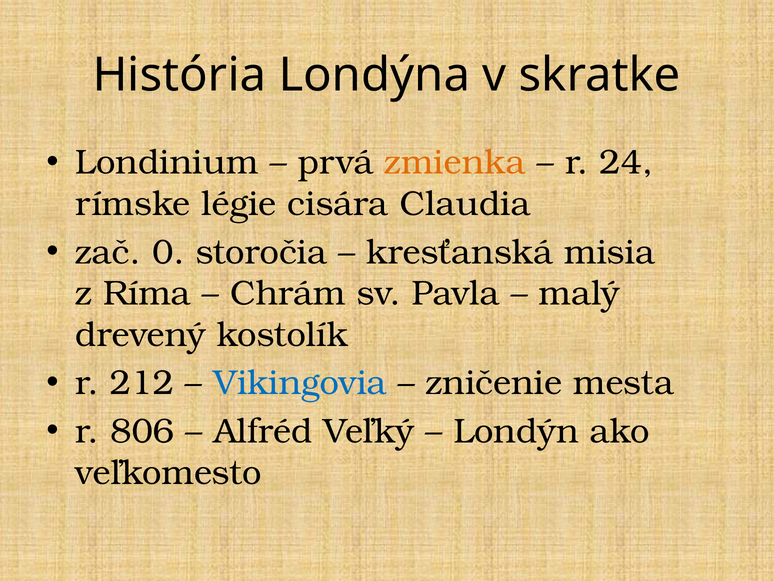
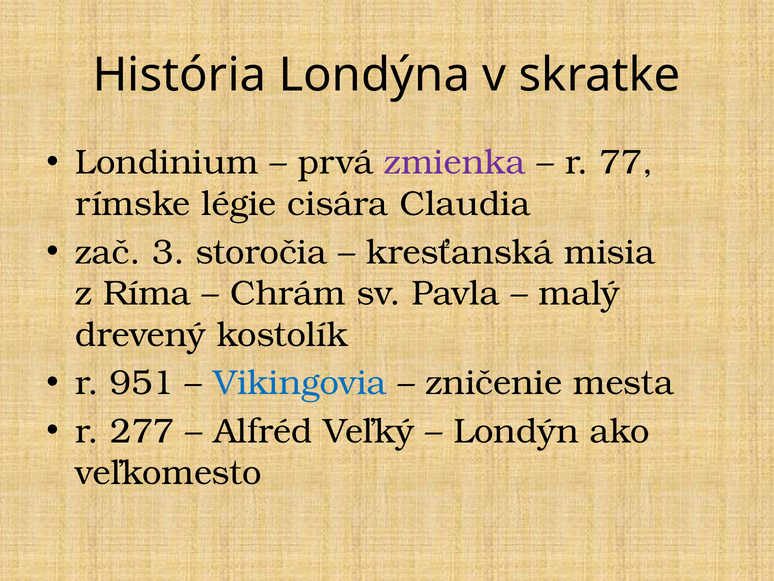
zmienka colour: orange -> purple
24: 24 -> 77
0: 0 -> 3
212: 212 -> 951
806: 806 -> 277
